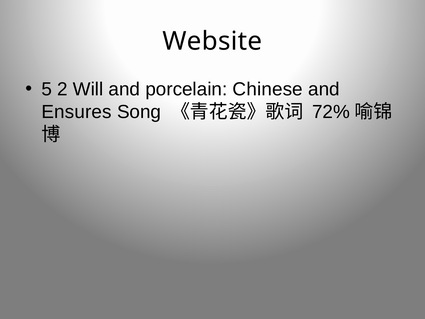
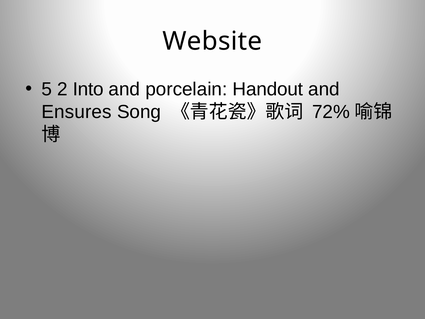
Will: Will -> Into
Chinese: Chinese -> Handout
